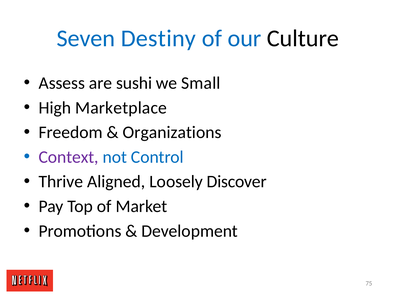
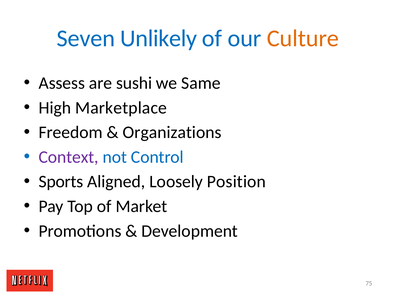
Destiny: Destiny -> Unlikely
Culture colour: black -> orange
Small: Small -> Same
Thrive: Thrive -> Sports
Discover: Discover -> Position
